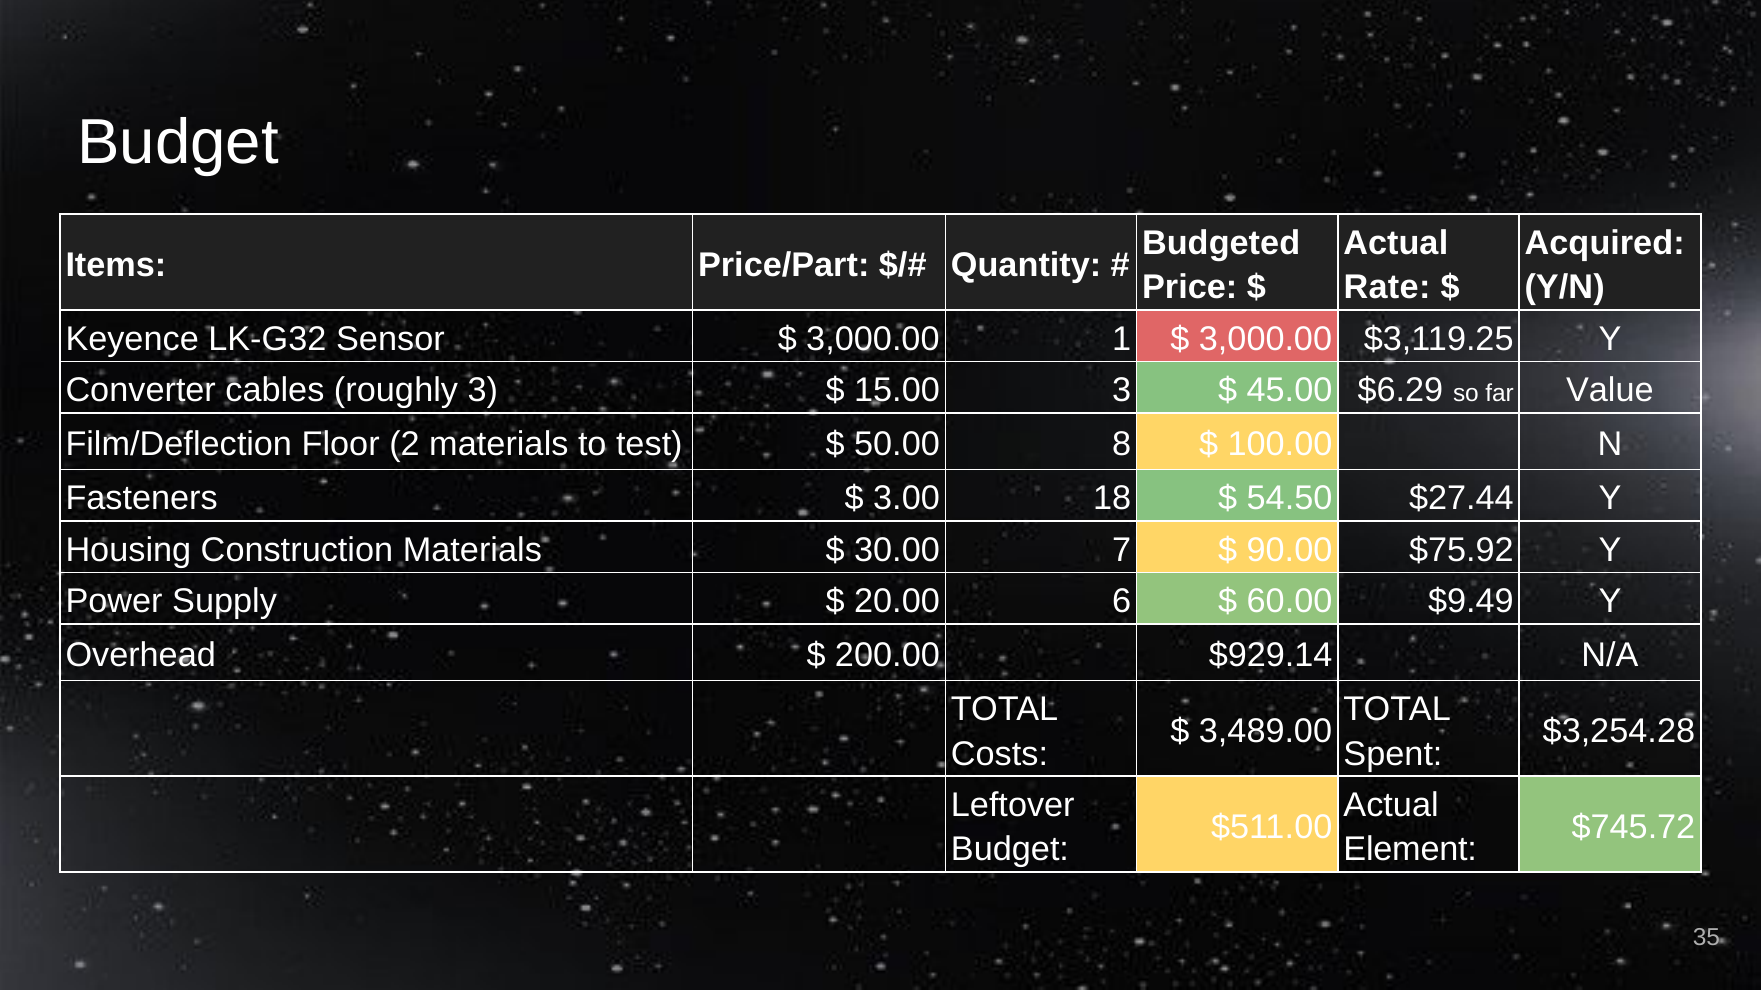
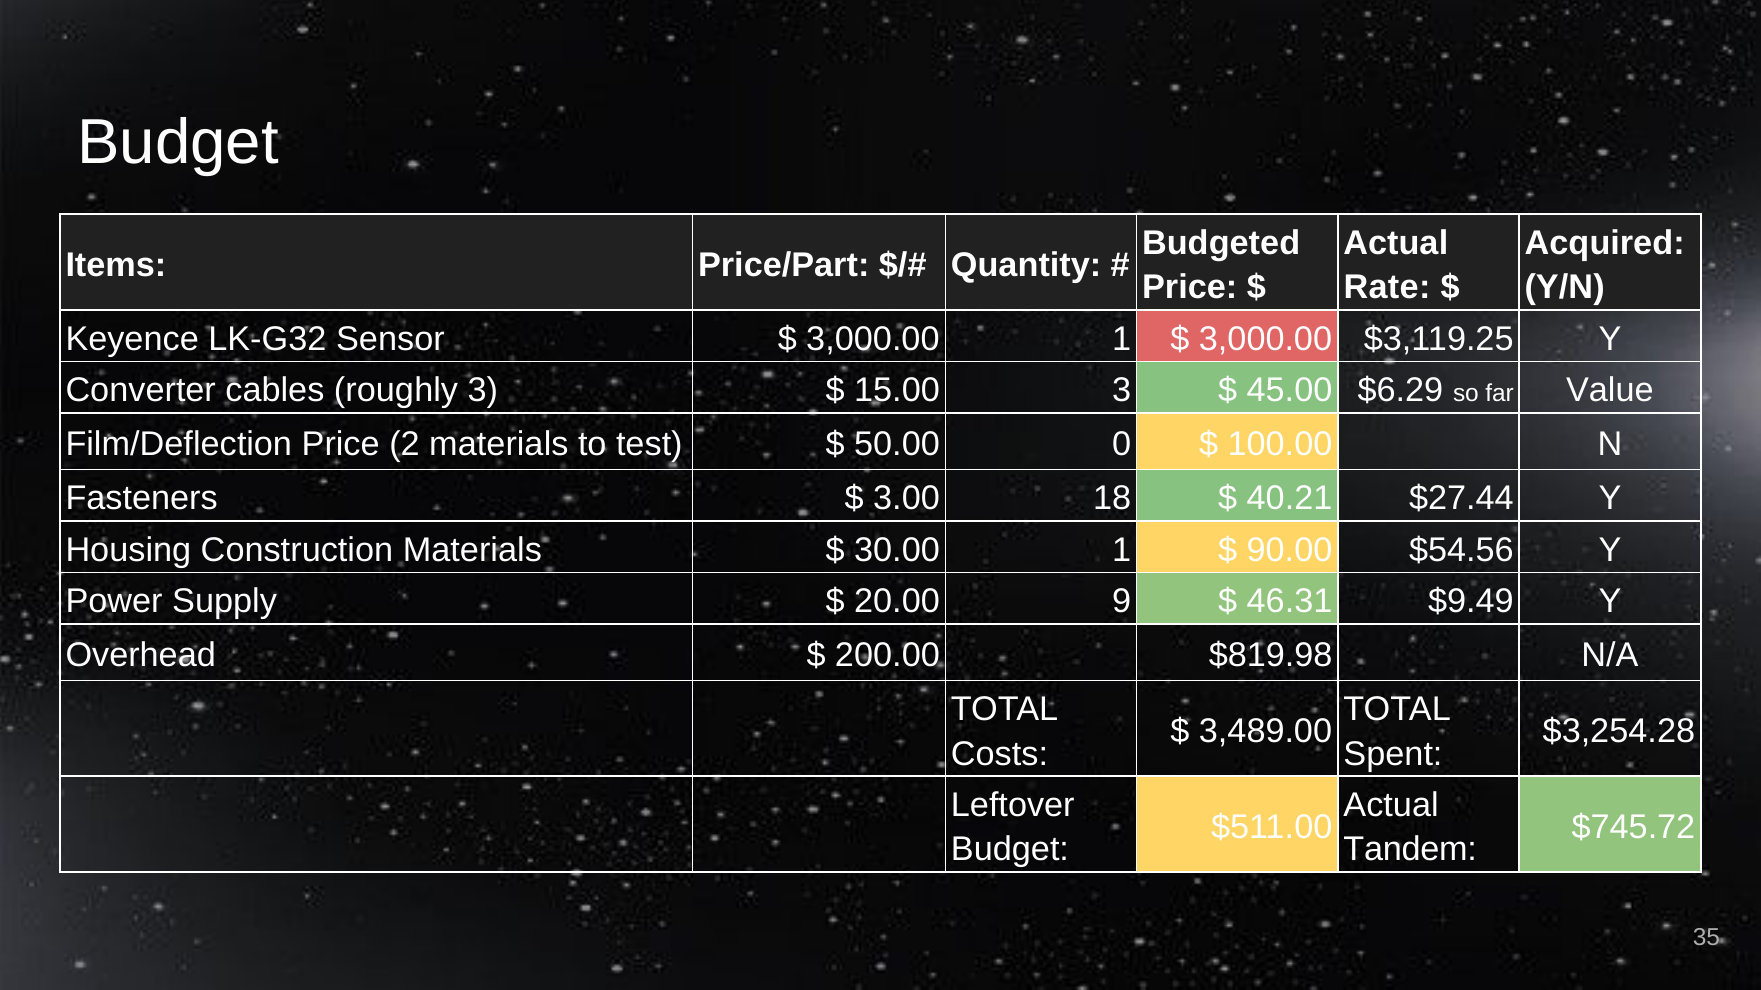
Film/Deflection Floor: Floor -> Price
8: 8 -> 0
54.50: 54.50 -> 40.21
30.00 7: 7 -> 1
$75.92: $75.92 -> $54.56
6: 6 -> 9
60.00: 60.00 -> 46.31
$929.14: $929.14 -> $819.98
Element: Element -> Tandem
